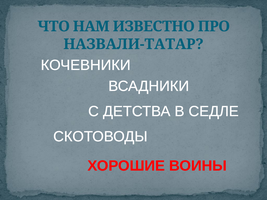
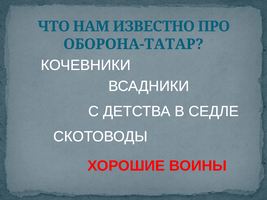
НАЗВАЛИ-ТАТАР: НАЗВАЛИ-ТАТАР -> ОБОРОНА-ТАТАР
